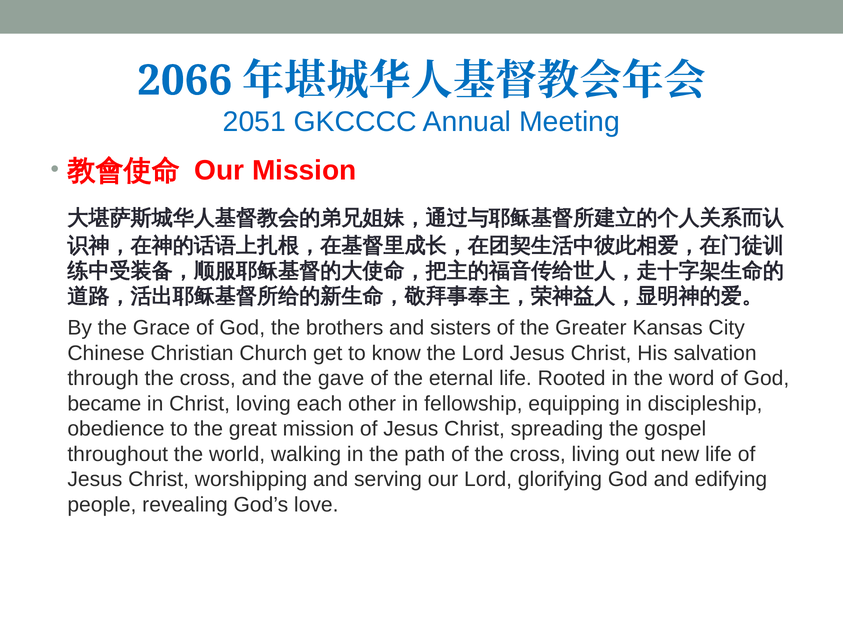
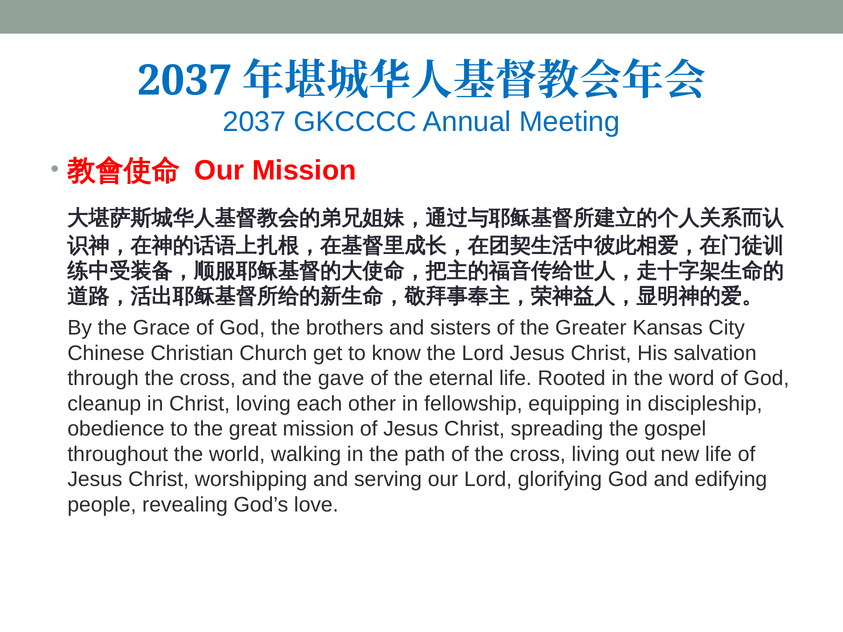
2066 at (185, 81): 2066 -> 2037
2051 at (254, 122): 2051 -> 2037
became: became -> cleanup
